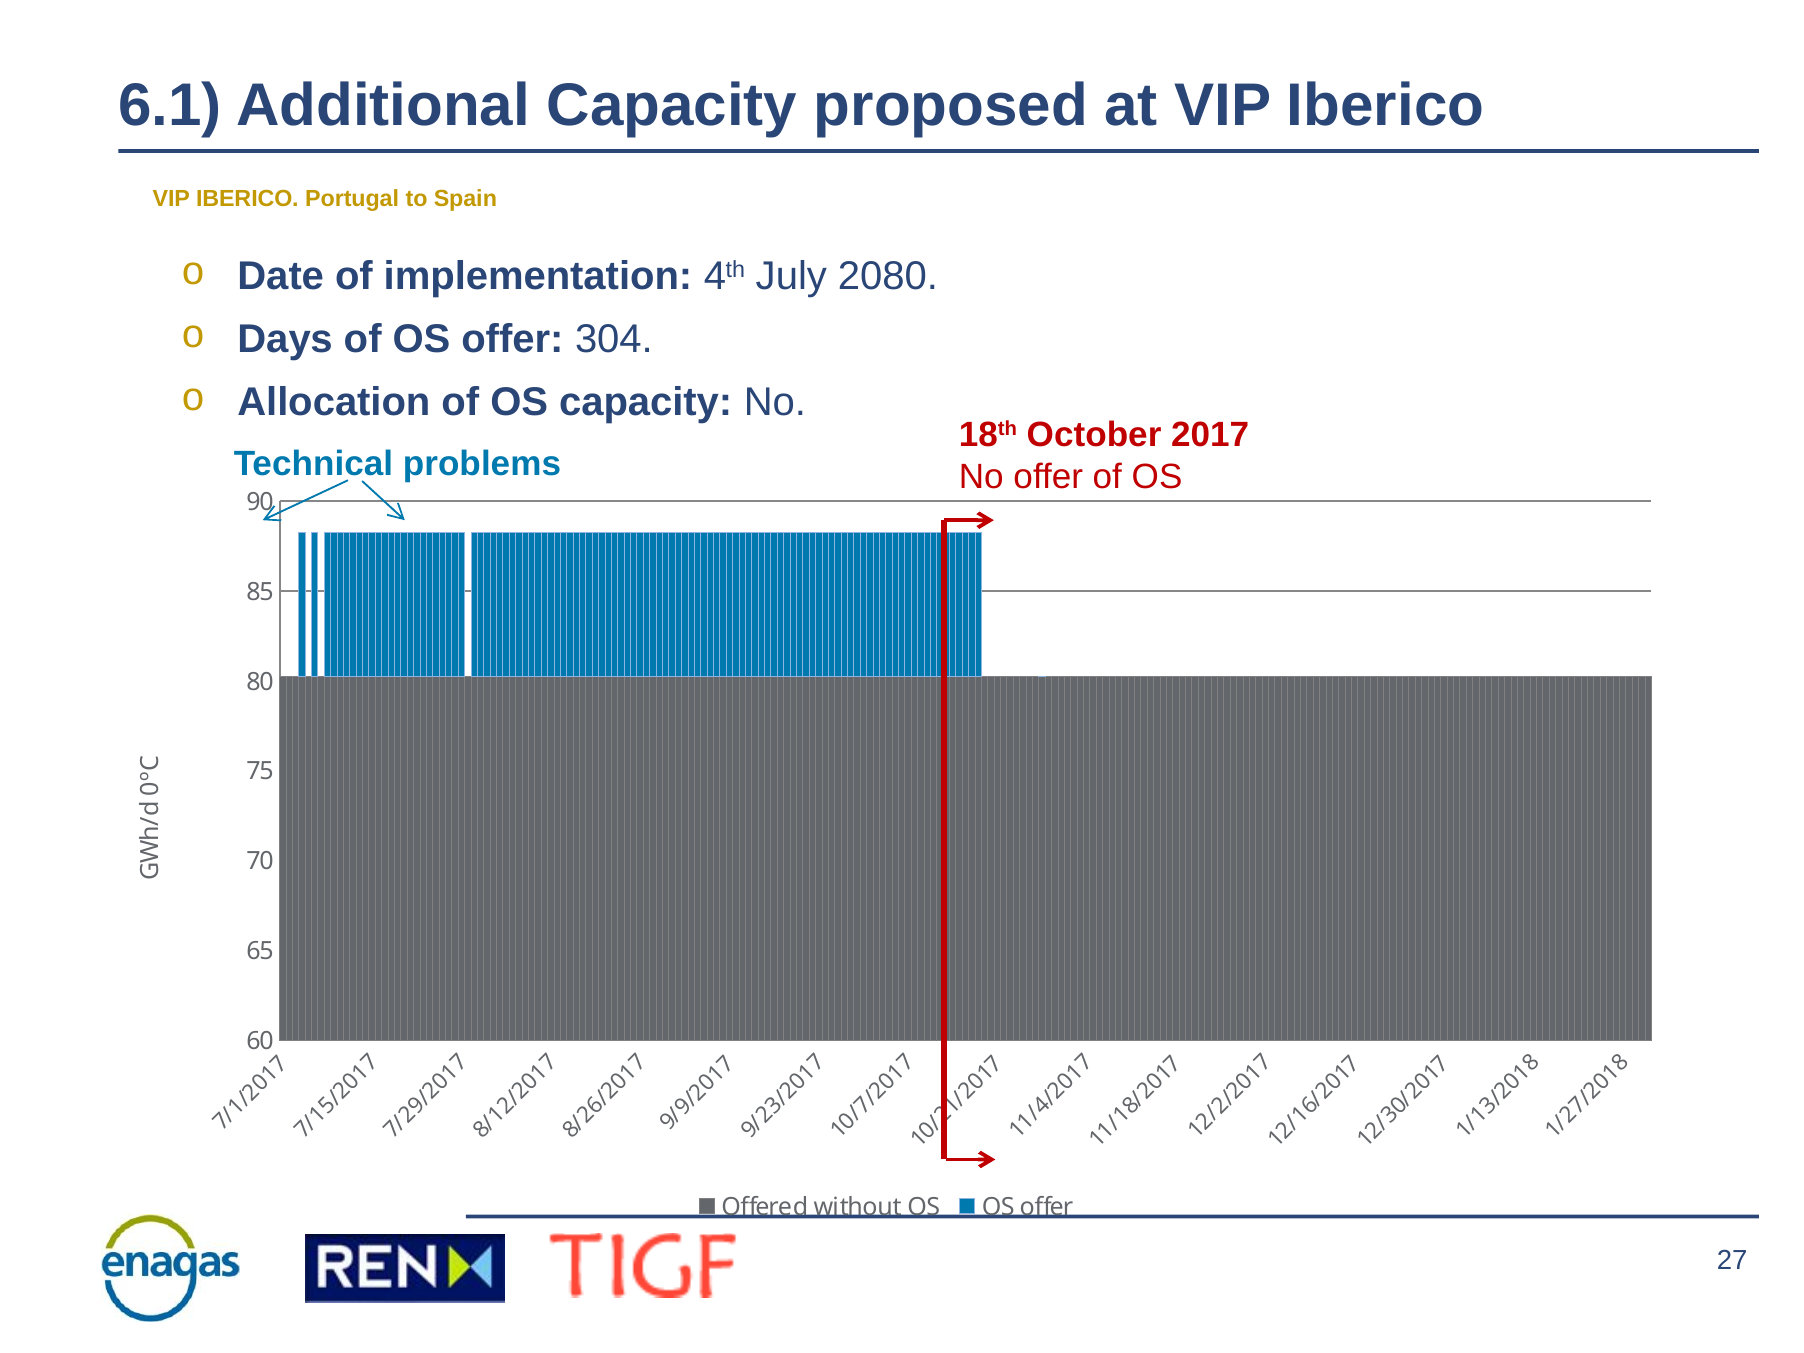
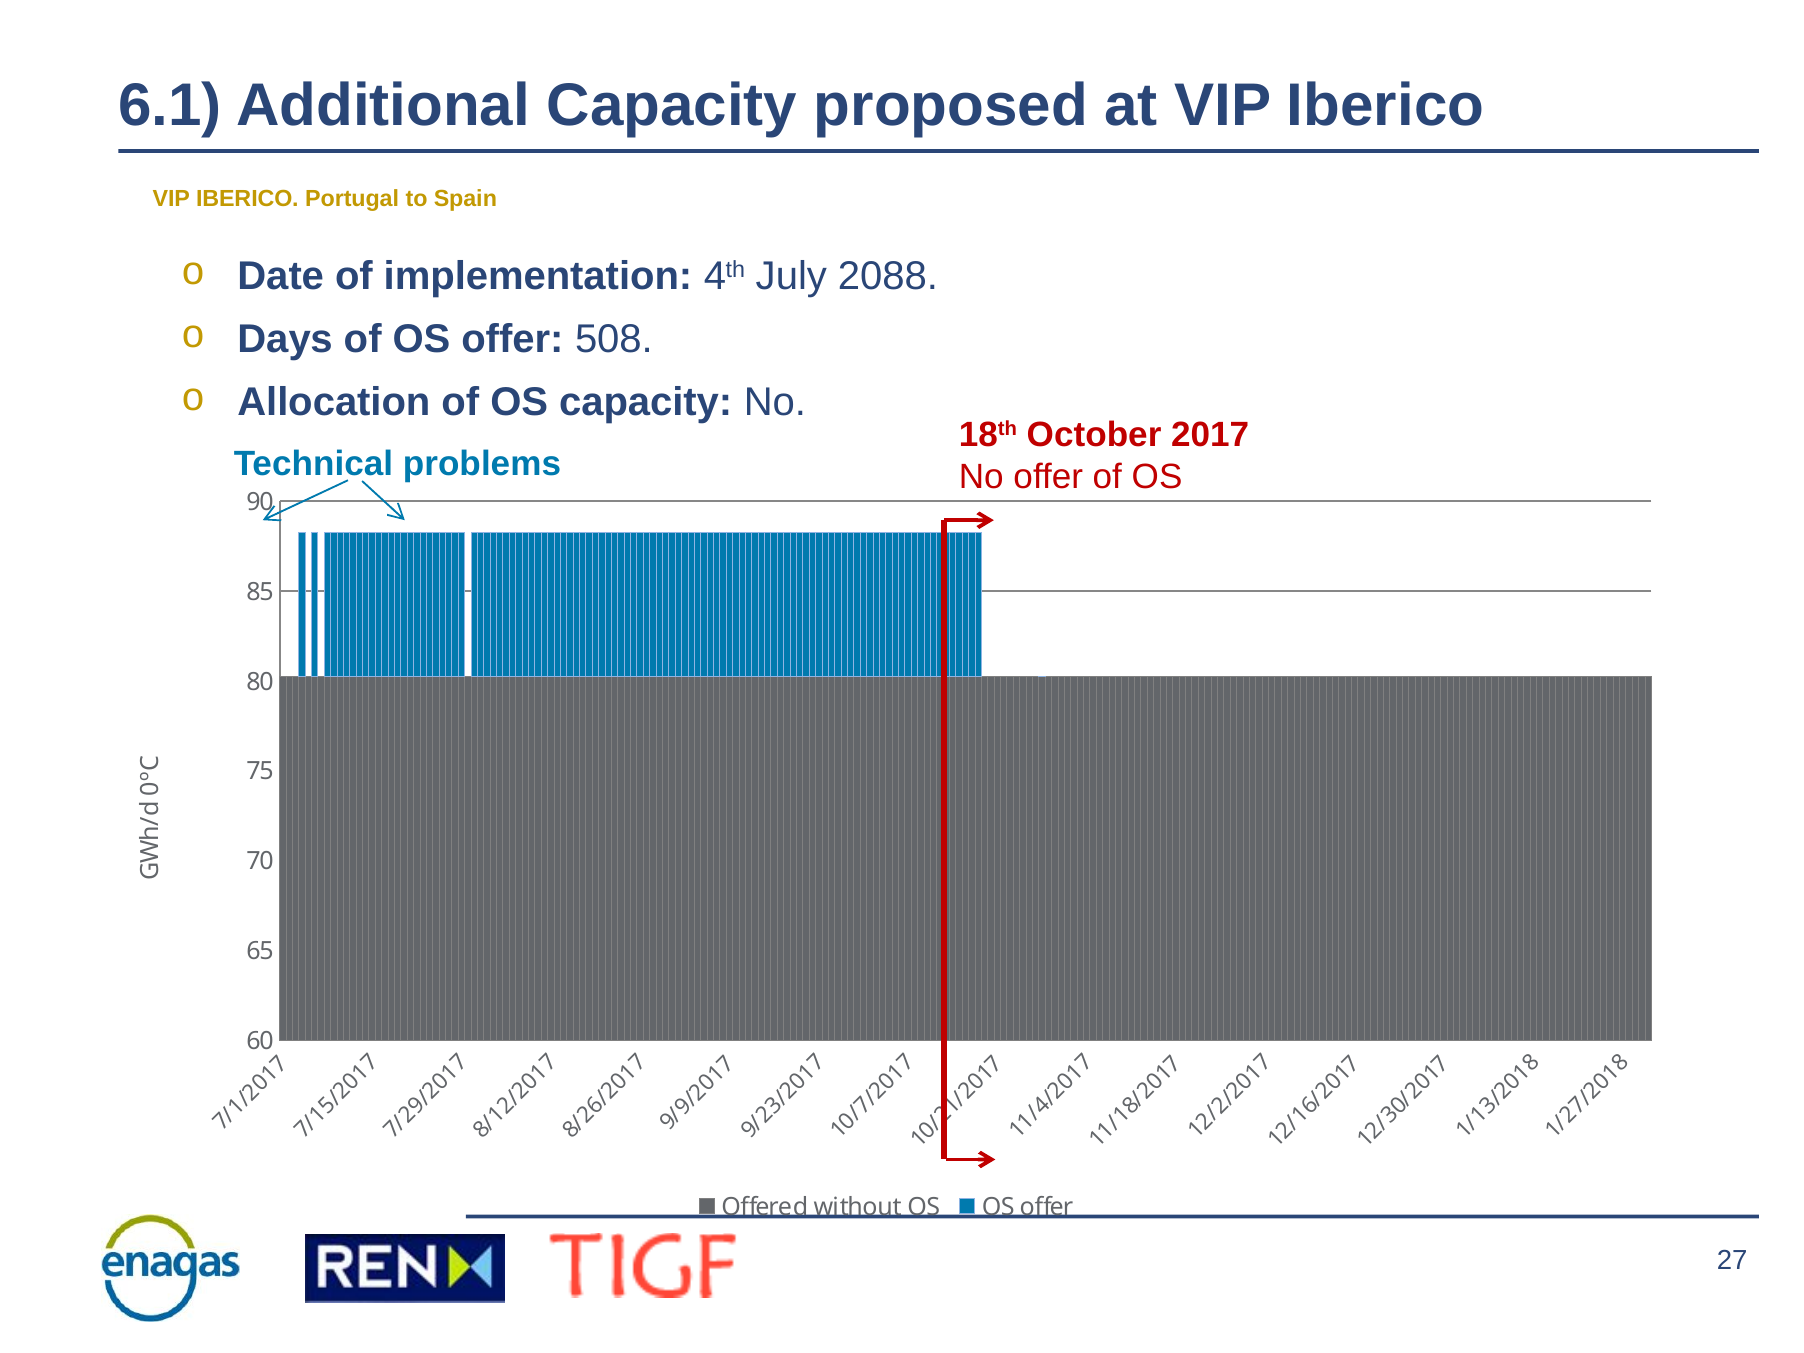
2080: 2080 -> 2088
304: 304 -> 508
